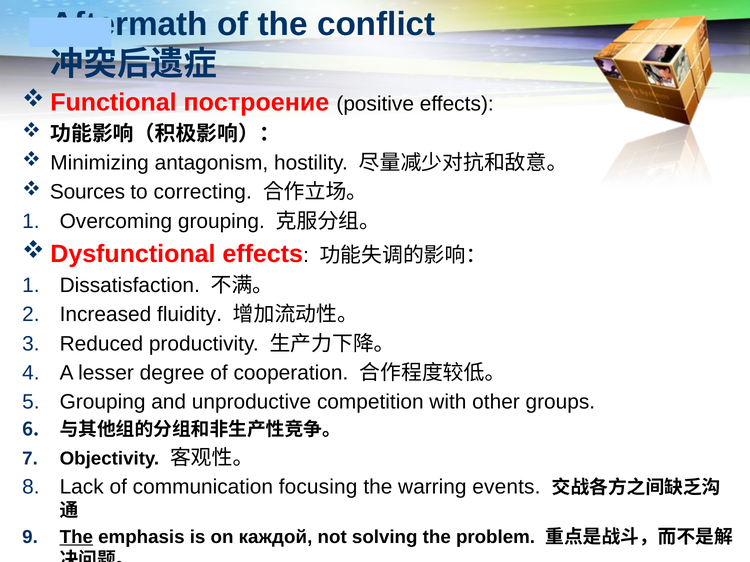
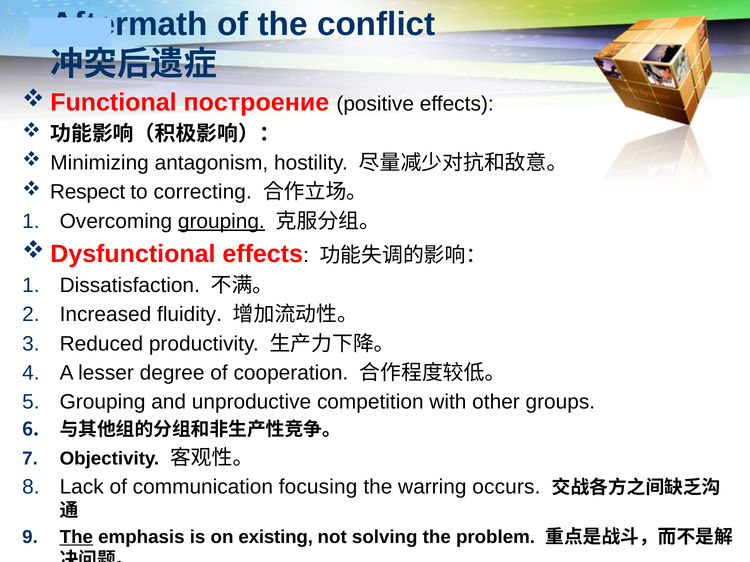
Sources: Sources -> Respect
grouping at (221, 221) underline: none -> present
events: events -> occurs
каждой: каждой -> existing
